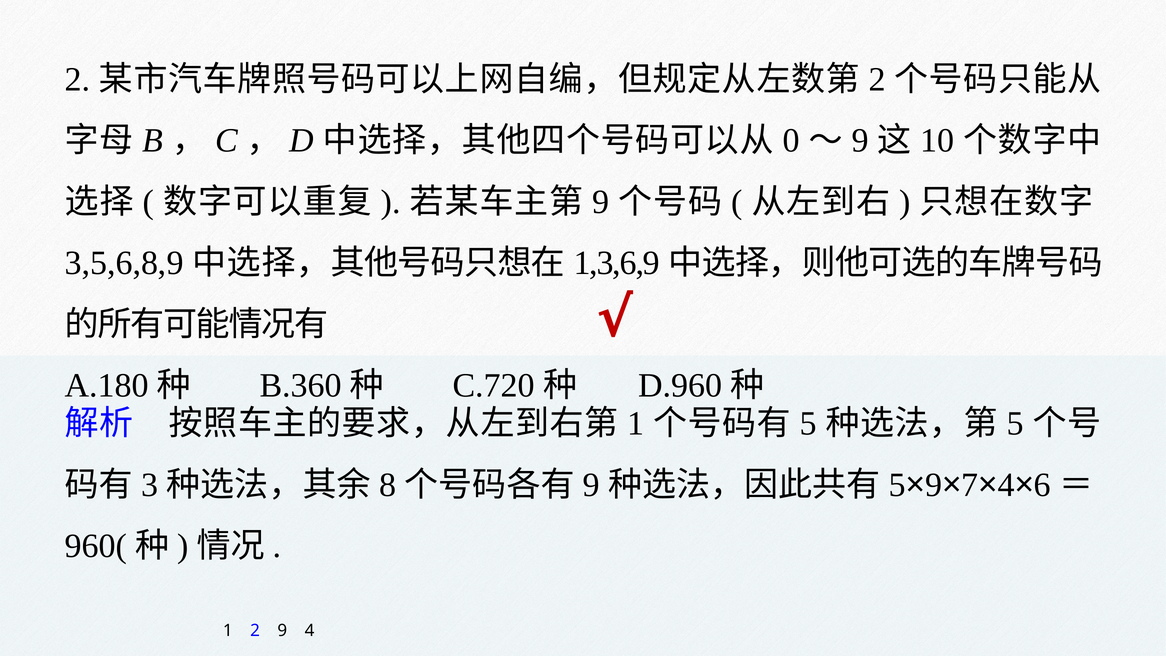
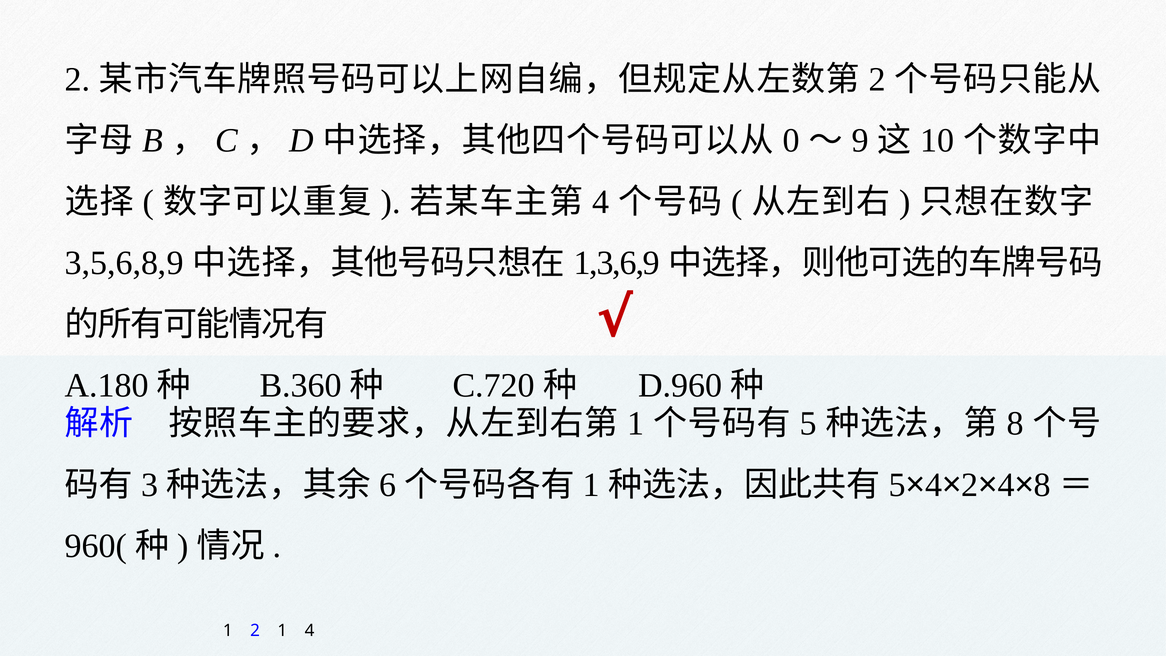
9 at (601, 202): 9 -> 4
5 at (1015, 424): 5 -> 8
8: 8 -> 6
9 at (591, 485): 9 -> 1
9 at (934, 485): 9 -> 4
7 at (970, 485): 7 -> 2
6 at (1042, 485): 6 -> 8
2 9: 9 -> 1
